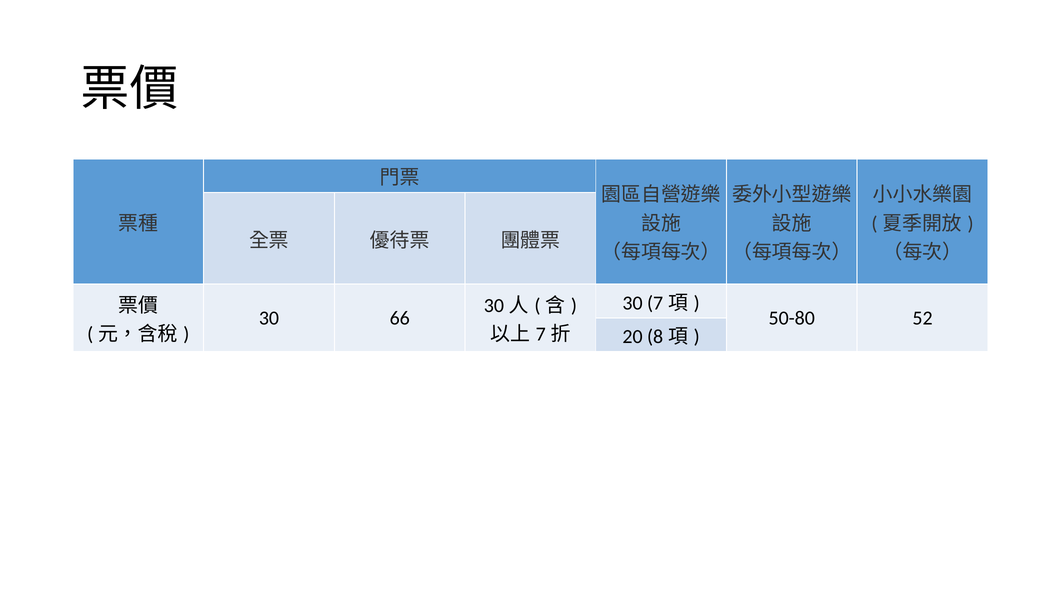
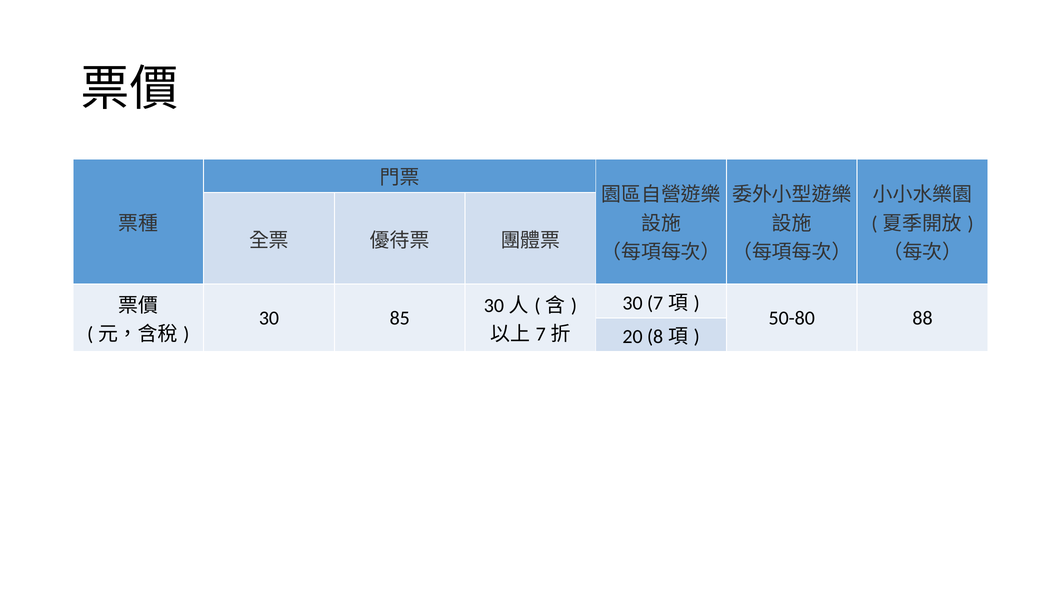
66: 66 -> 85
52: 52 -> 88
